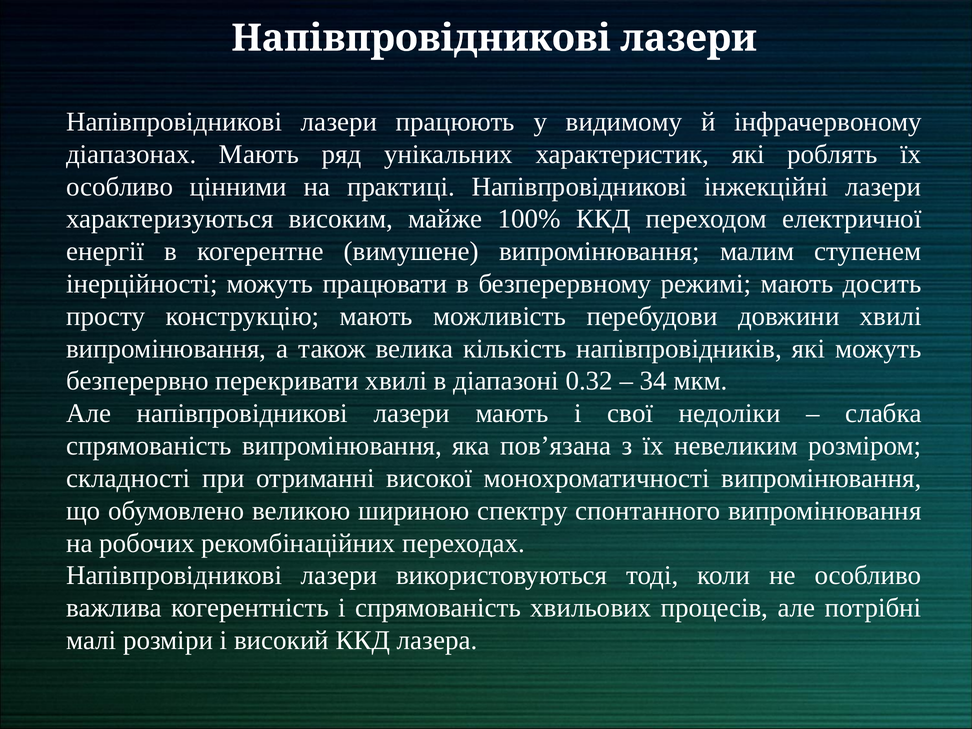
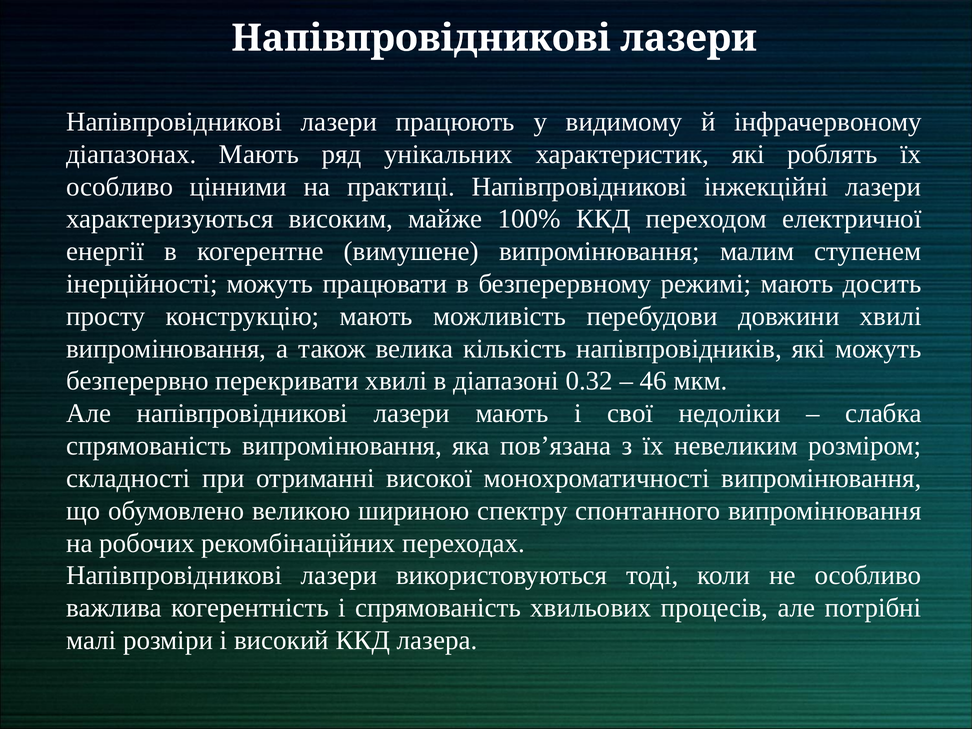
34: 34 -> 46
